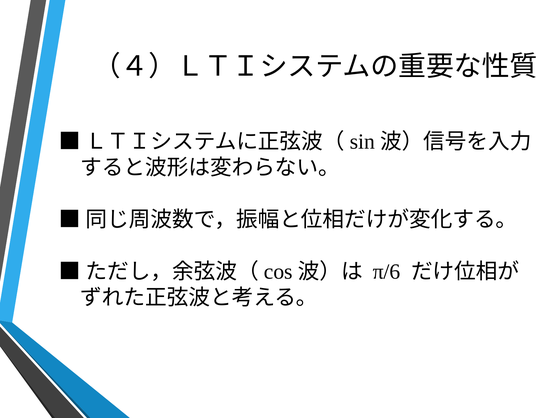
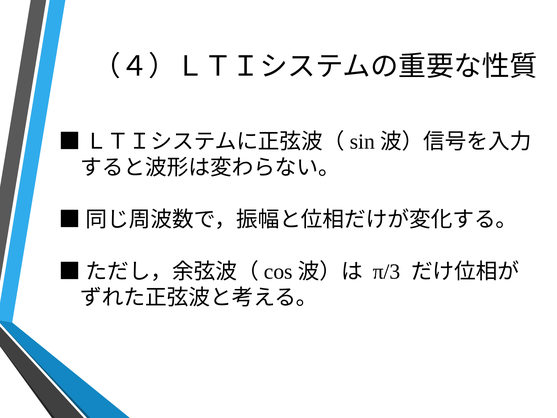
π/6: π/6 -> π/3
